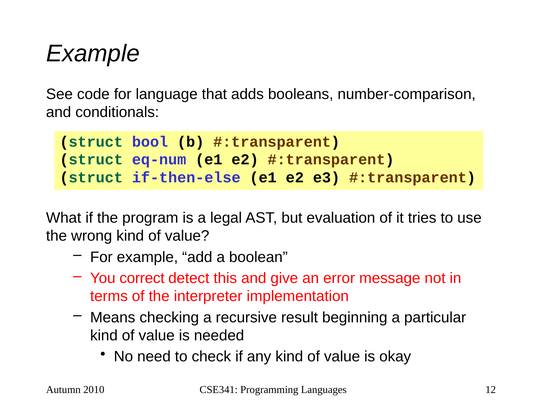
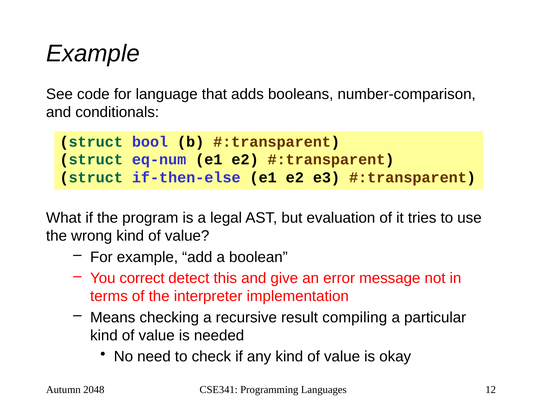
beginning: beginning -> compiling
2010: 2010 -> 2048
